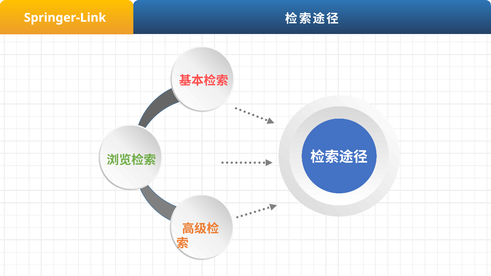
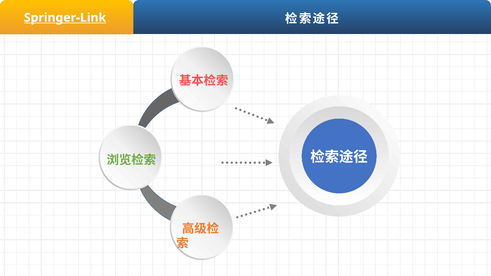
Springer-Link underline: none -> present
